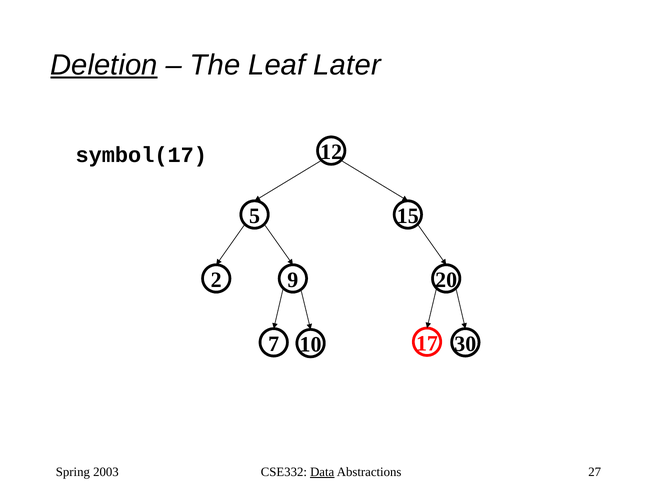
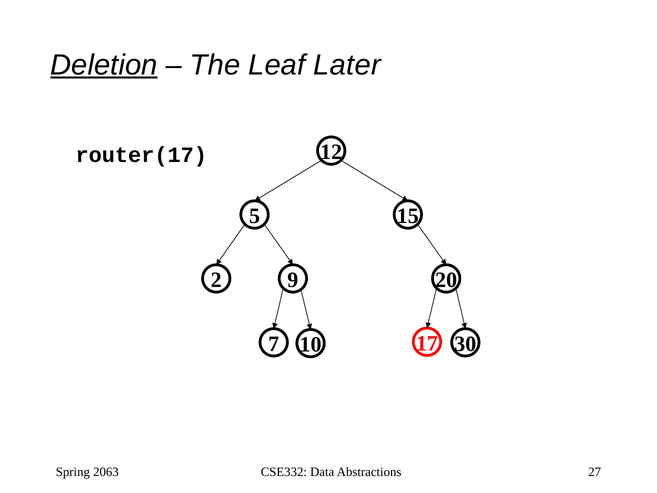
symbol(17: symbol(17 -> router(17
2003: 2003 -> 2063
Data underline: present -> none
